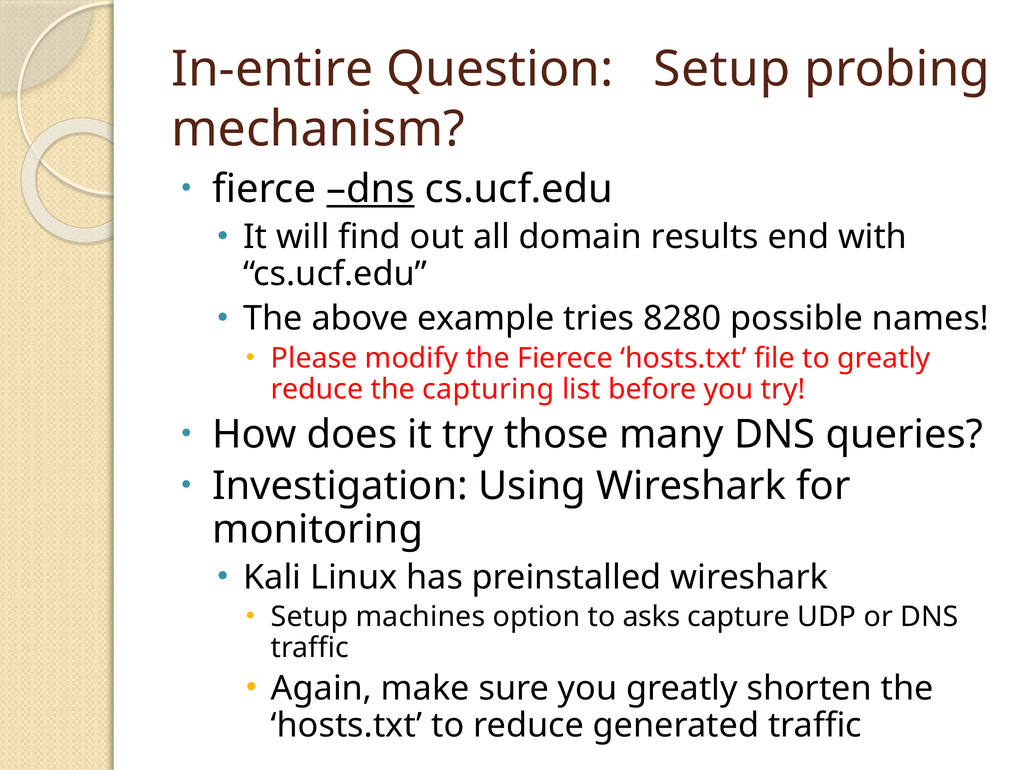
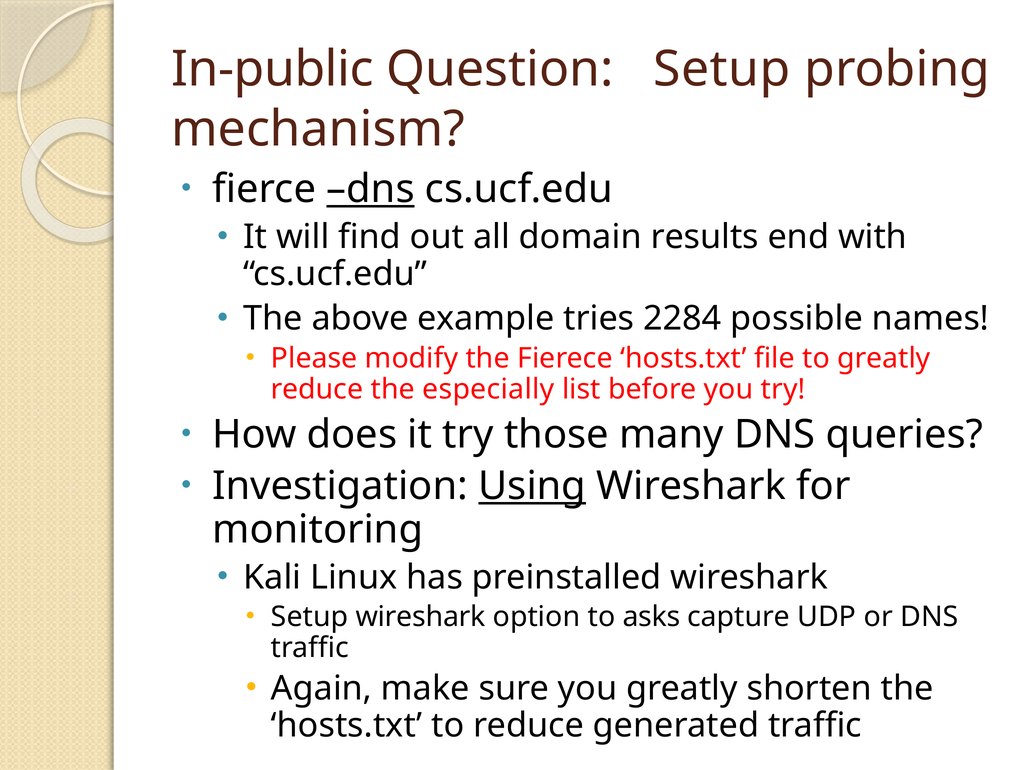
In-entire: In-entire -> In-public
8280: 8280 -> 2284
capturing: capturing -> especially
Using underline: none -> present
Setup machines: machines -> wireshark
